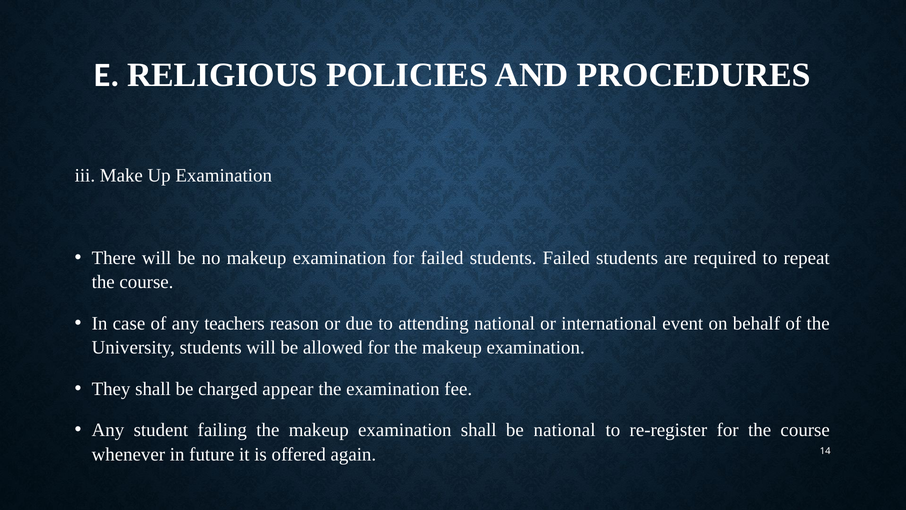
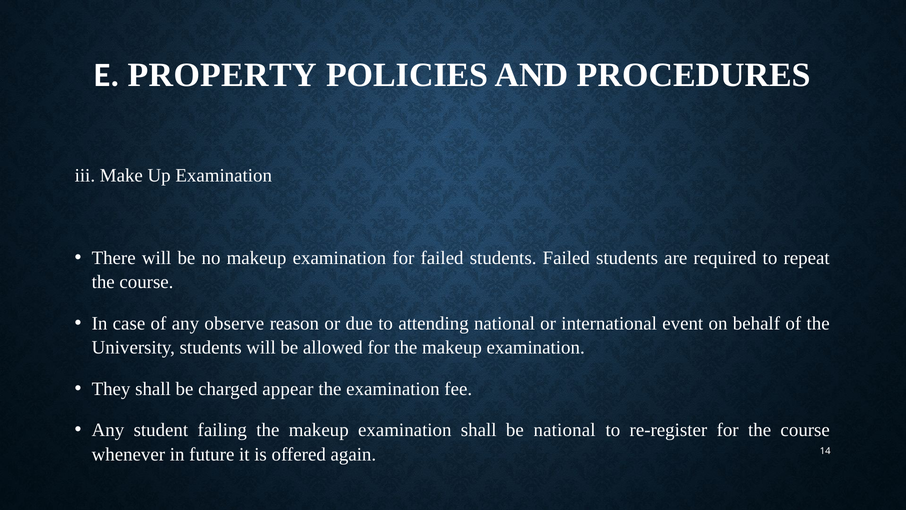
RELIGIOUS: RELIGIOUS -> PROPERTY
teachers: teachers -> observe
